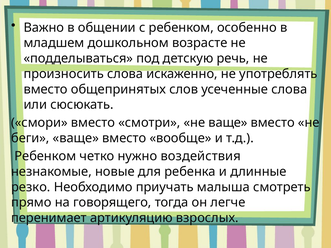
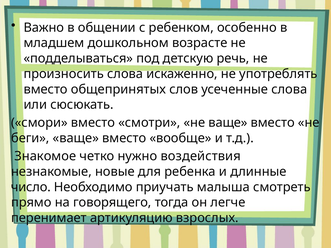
Ребенком at (45, 156): Ребенком -> Знакомое
резко: резко -> число
